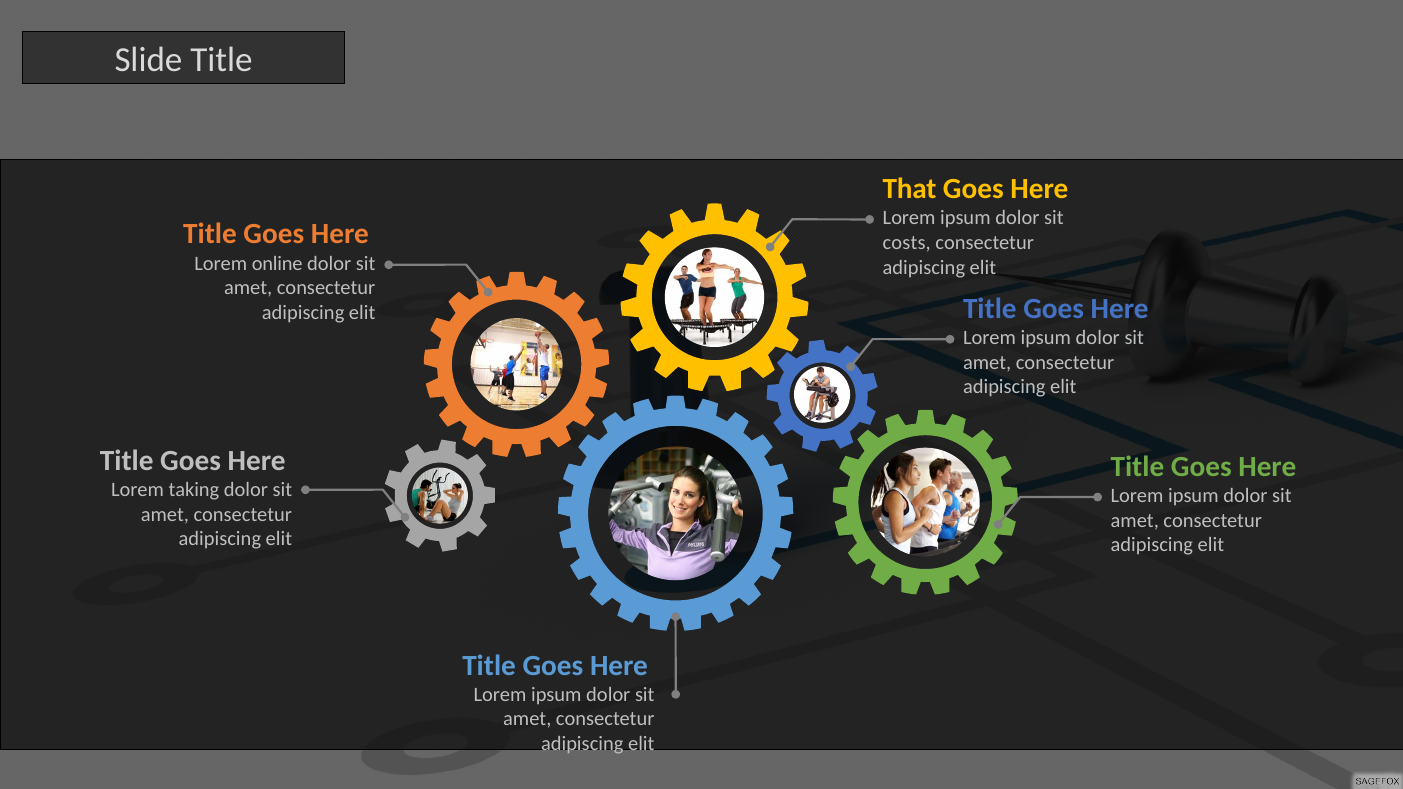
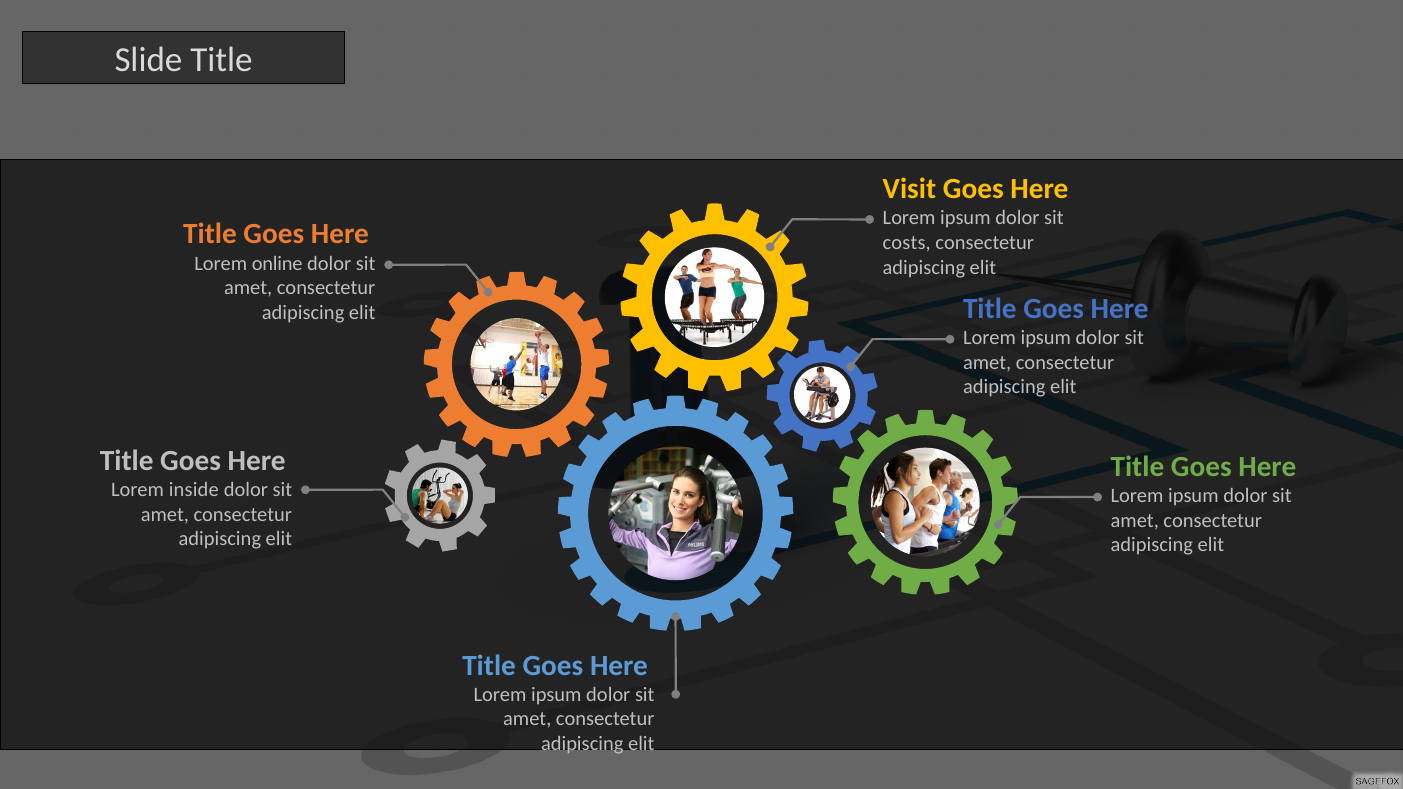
That: That -> Visit
taking: taking -> inside
